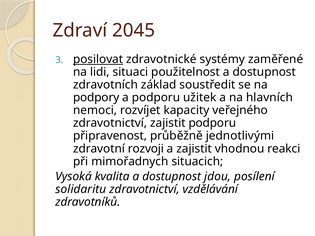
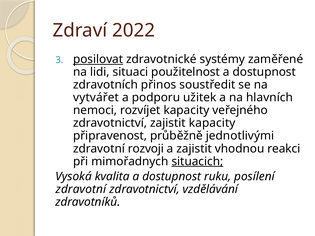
2045: 2045 -> 2022
základ: základ -> přinos
podpory: podpory -> vytvářet
zajistit podporu: podporu -> kapacity
situacich underline: none -> present
jdou: jdou -> ruku
solidaritu at (81, 189): solidaritu -> zdravotní
